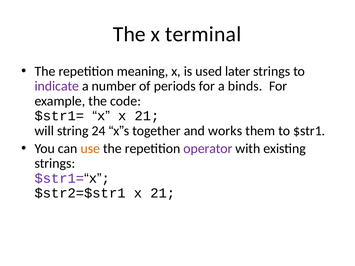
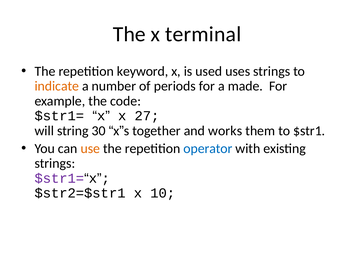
meaning: meaning -> keyword
later: later -> uses
indicate colour: purple -> orange
binds: binds -> made
21 at (147, 116): 21 -> 27
24: 24 -> 30
operator colour: purple -> blue
$str2=$str1 x 21: 21 -> 10
